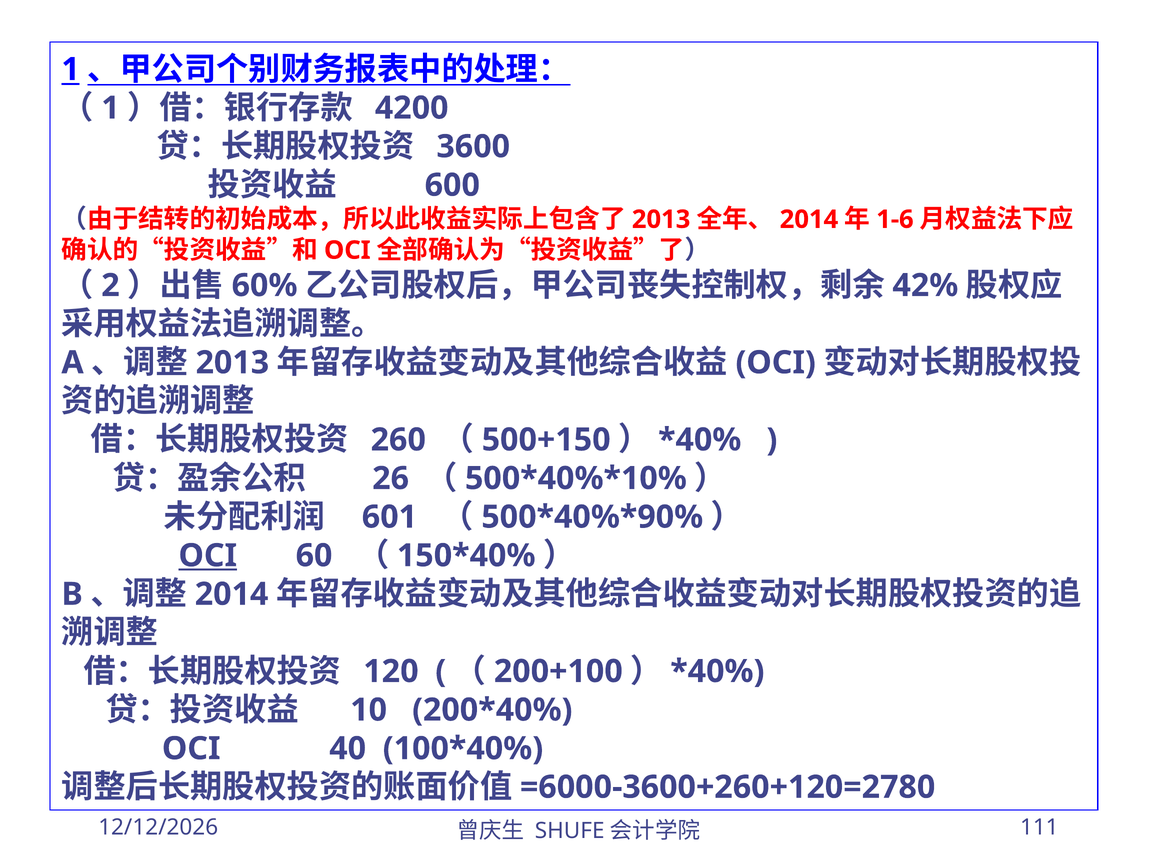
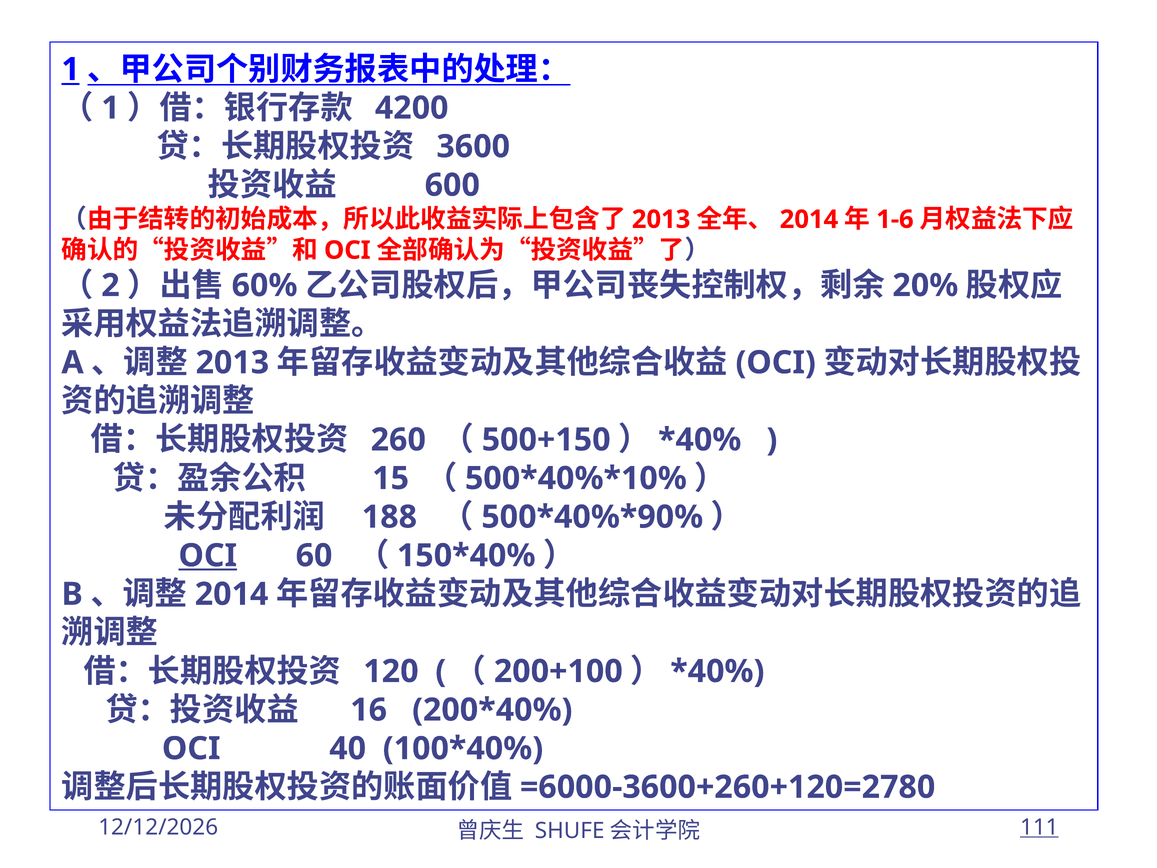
42%: 42% -> 20%
26: 26 -> 15
601: 601 -> 188
10: 10 -> 16
111 underline: none -> present
